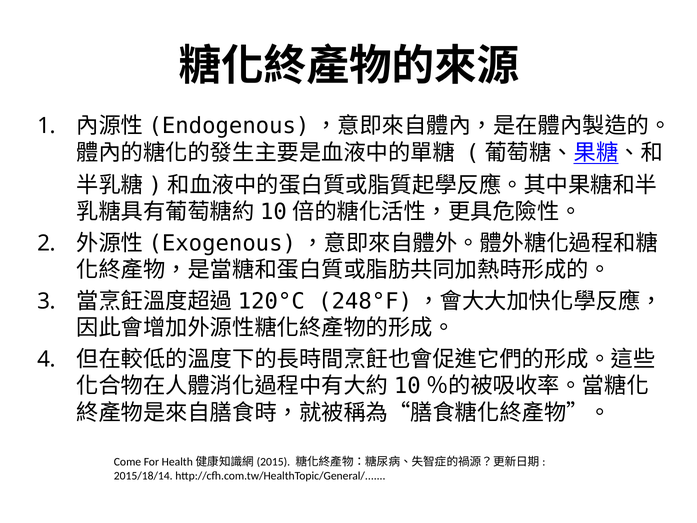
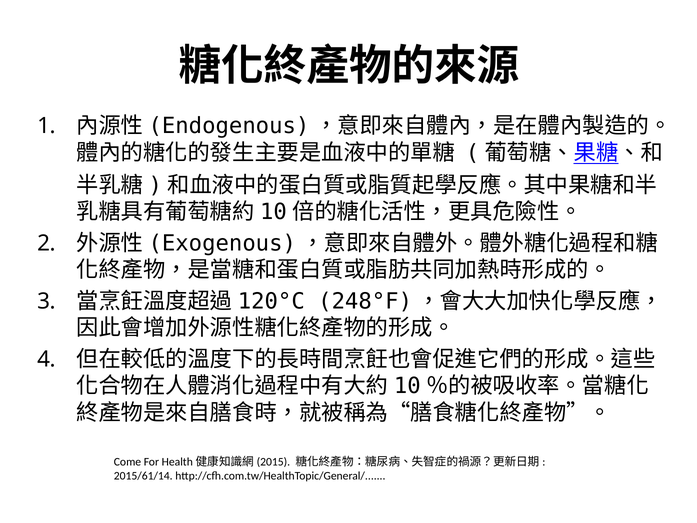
2015/18/14: 2015/18/14 -> 2015/61/14
